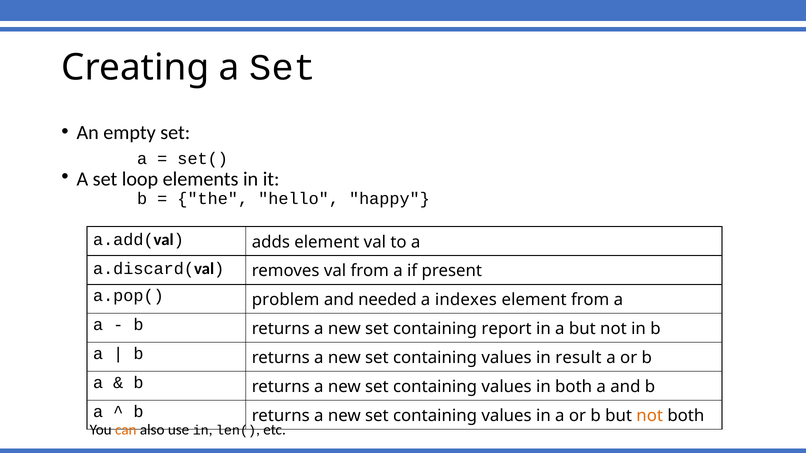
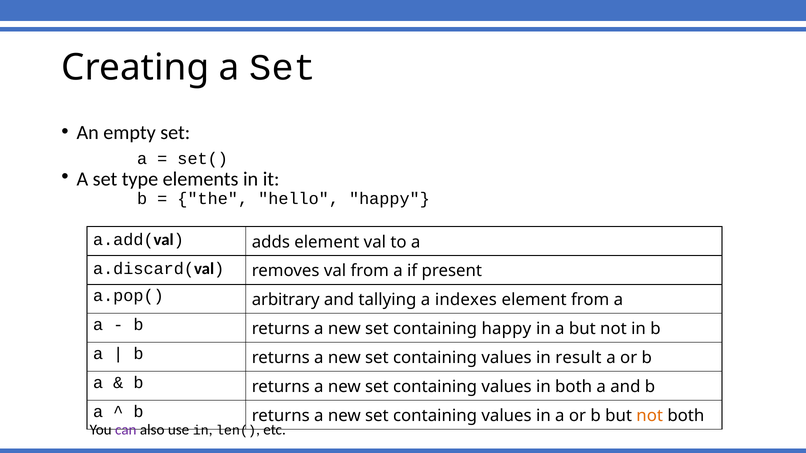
loop: loop -> type
problem: problem -> arbitrary
needed: needed -> tallying
containing report: report -> happy
can colour: orange -> purple
